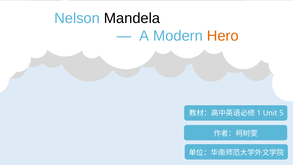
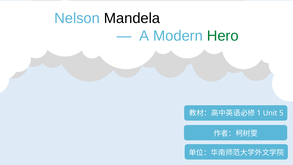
Hero colour: orange -> green
